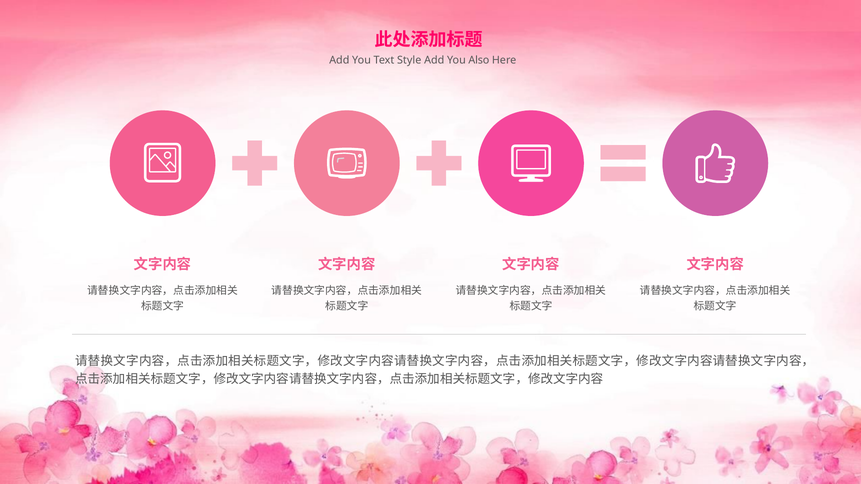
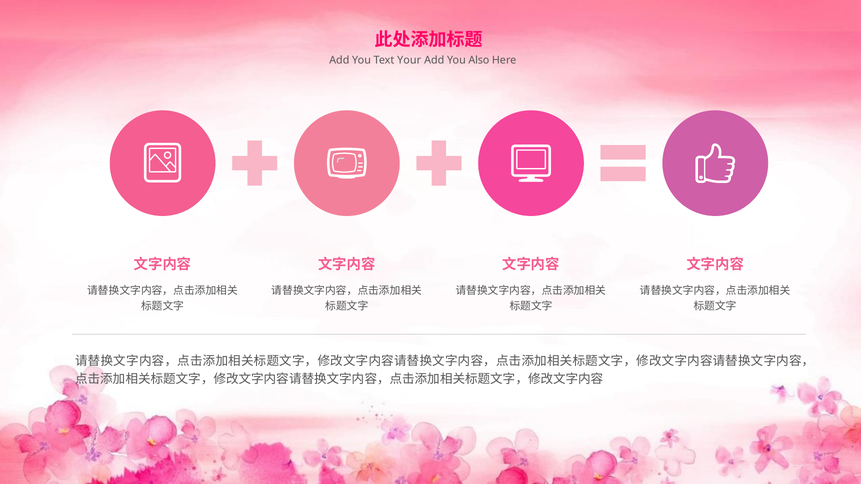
Style: Style -> Your
